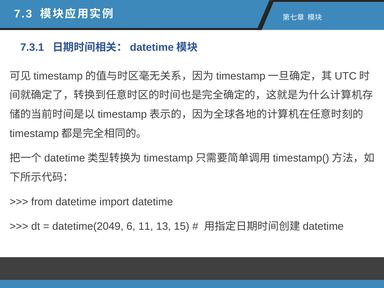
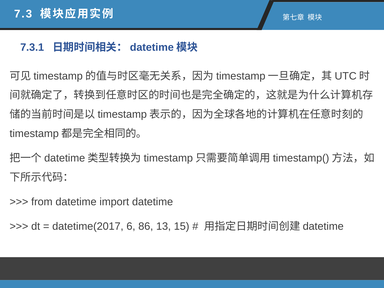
datetime(2049: datetime(2049 -> datetime(2017
11: 11 -> 86
